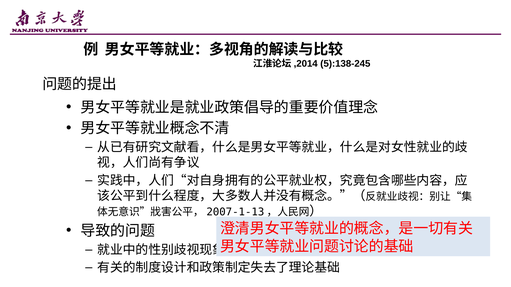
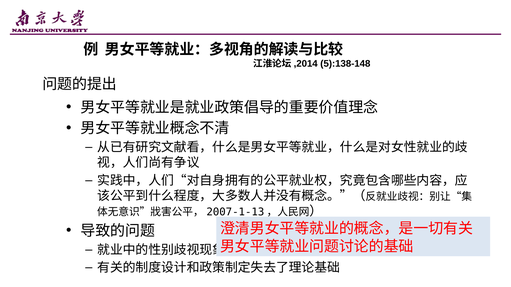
5):138-245: 5):138-245 -> 5):138-148
